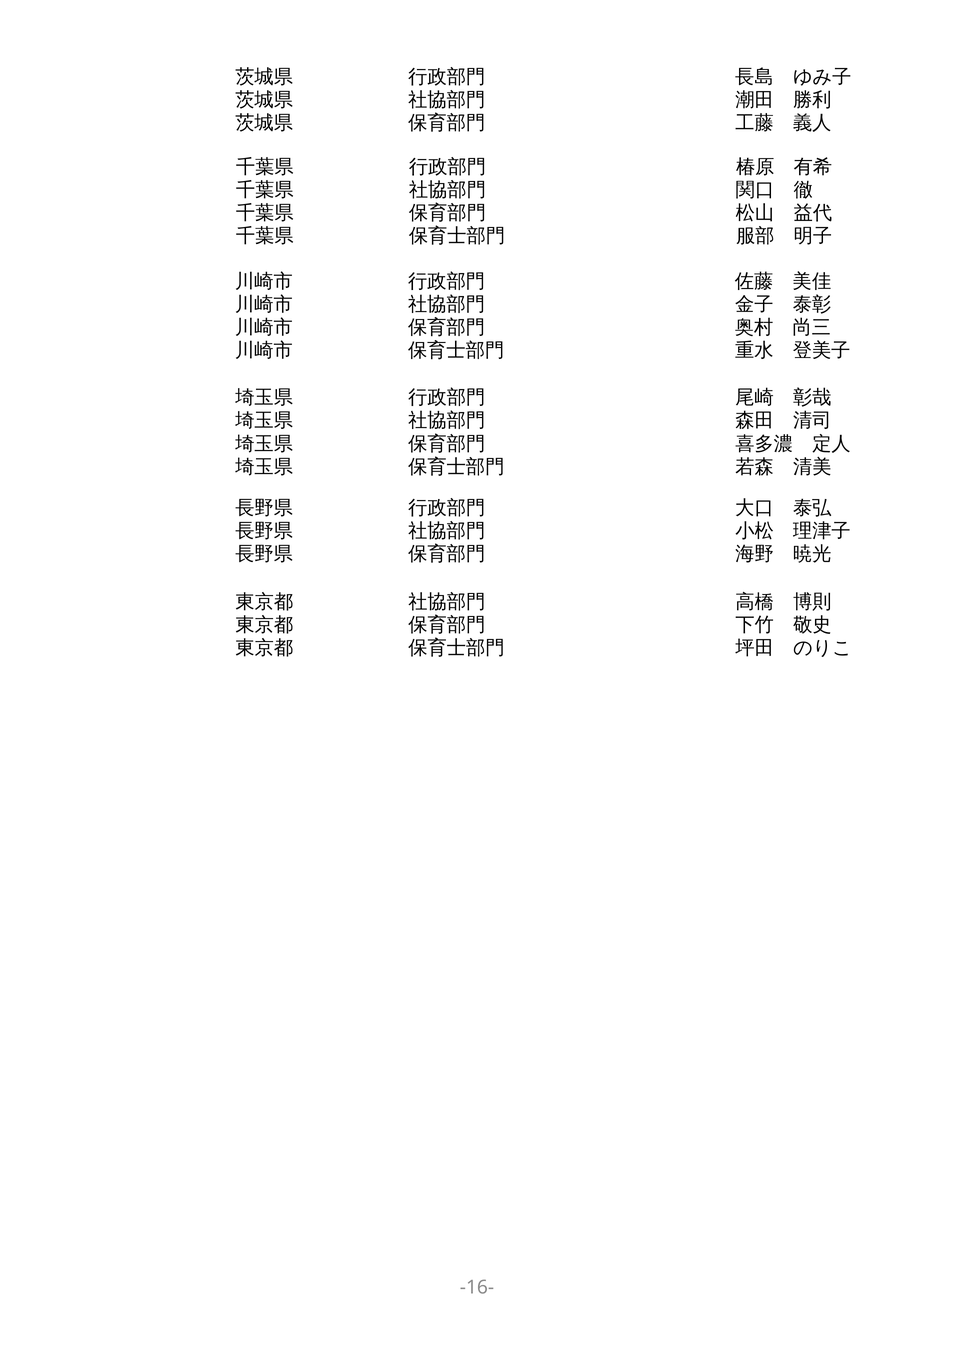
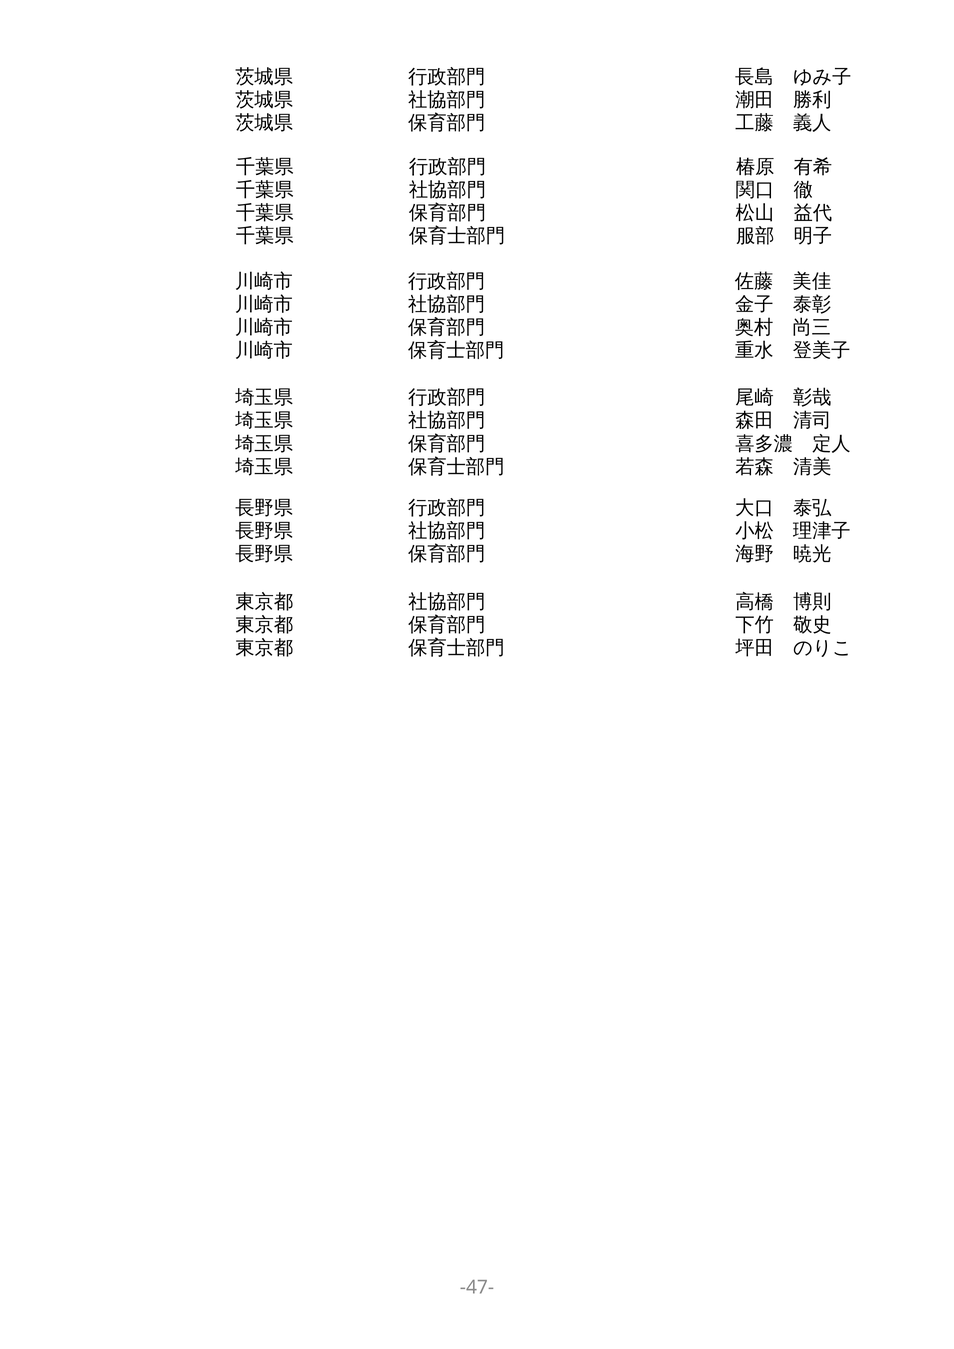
-16-: -16- -> -47-
